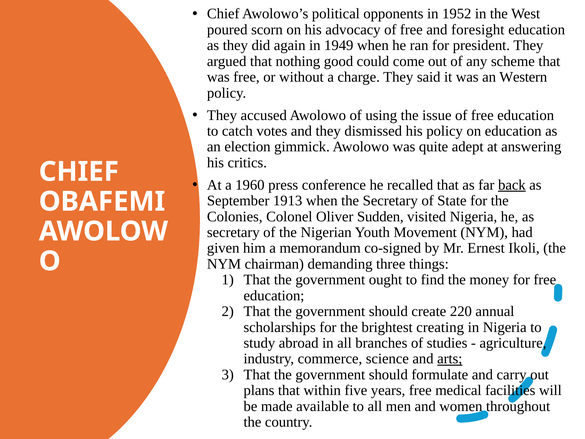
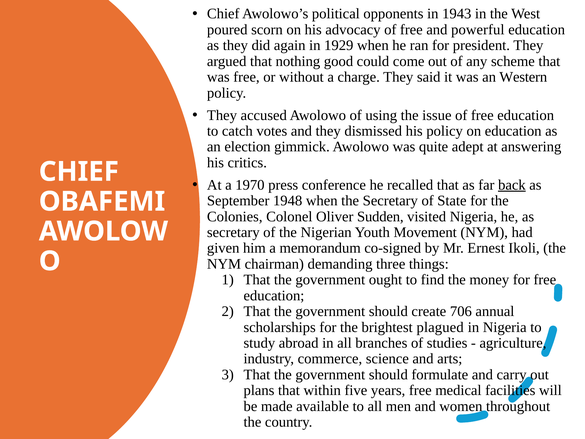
1952: 1952 -> 1943
foresight: foresight -> powerful
1949: 1949 -> 1929
1960: 1960 -> 1970
1913: 1913 -> 1948
220: 220 -> 706
creating: creating -> plagued
arts underline: present -> none
